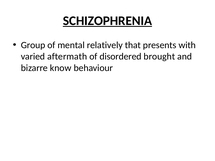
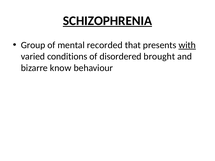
relatively: relatively -> recorded
with underline: none -> present
aftermath: aftermath -> conditions
